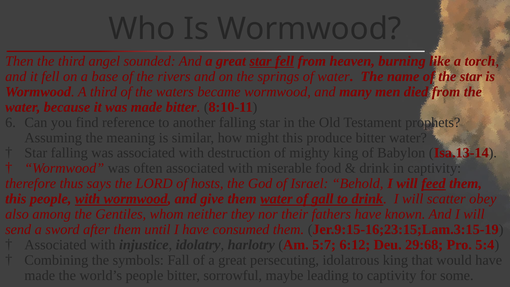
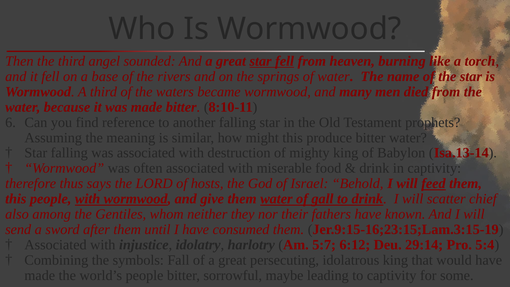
obey: obey -> chief
29:68: 29:68 -> 29:14
